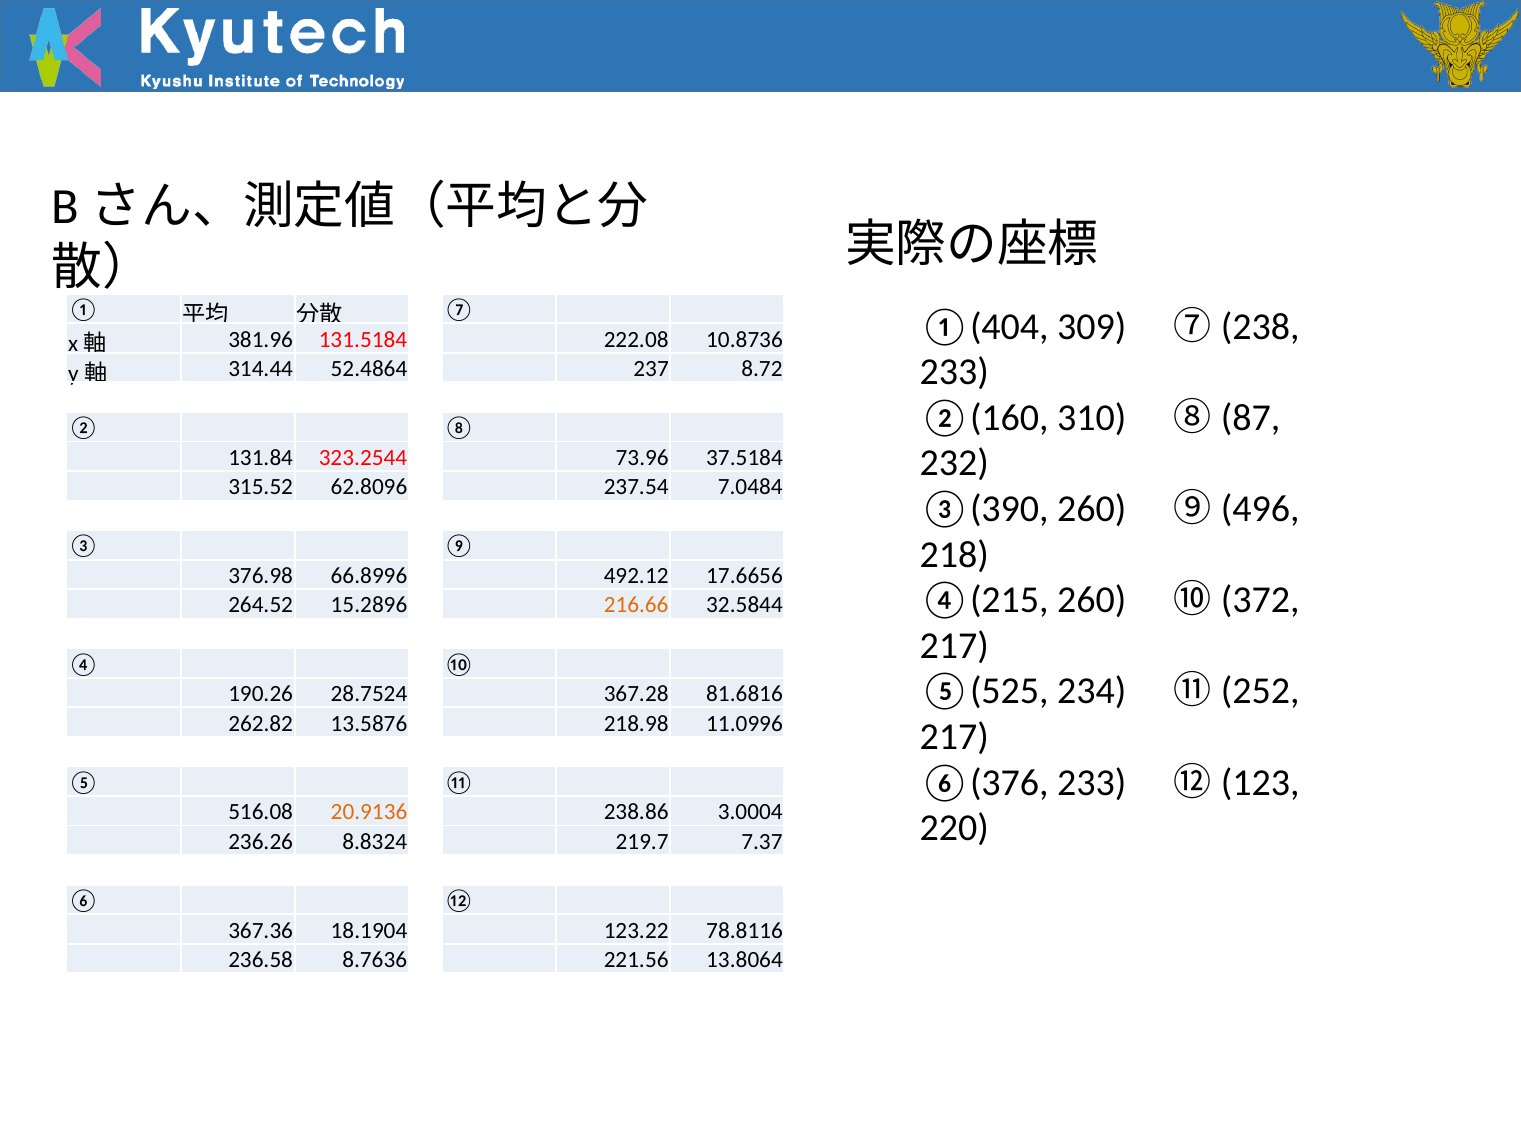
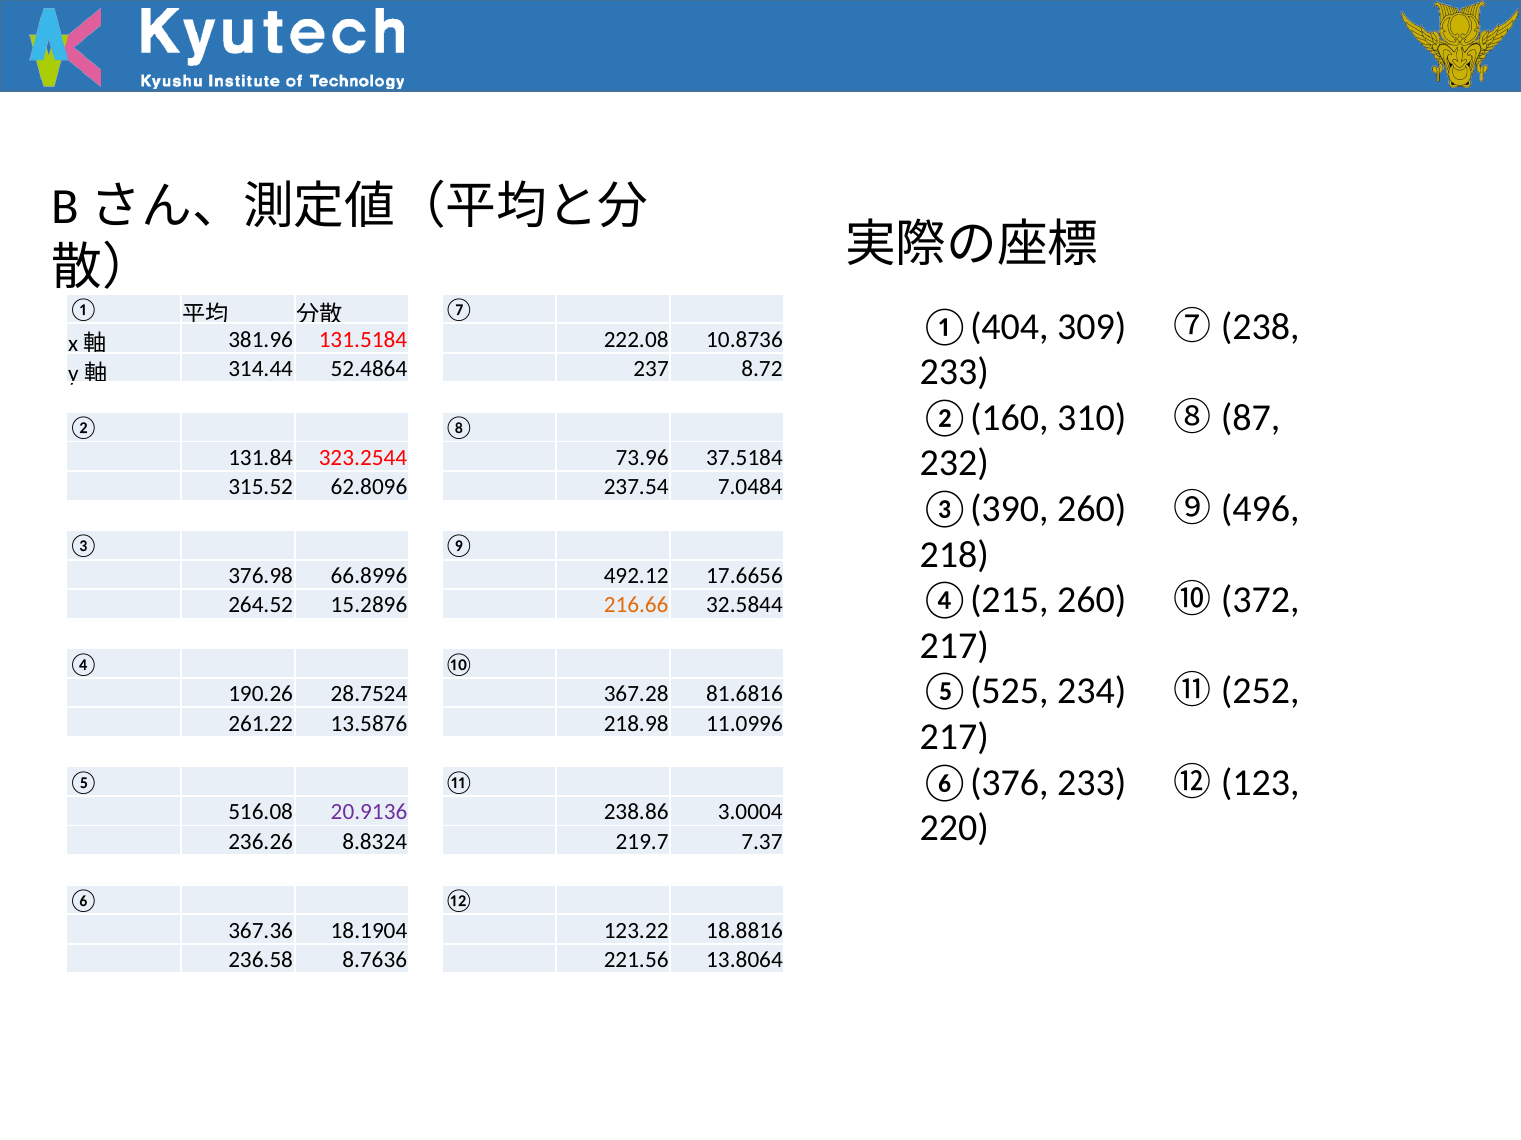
262.82: 262.82 -> 261.22
20.9136 colour: orange -> purple
78.8116: 78.8116 -> 18.8816
